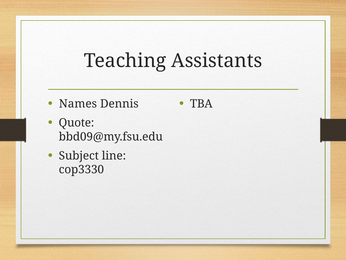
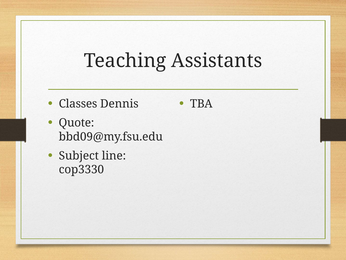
Names: Names -> Classes
